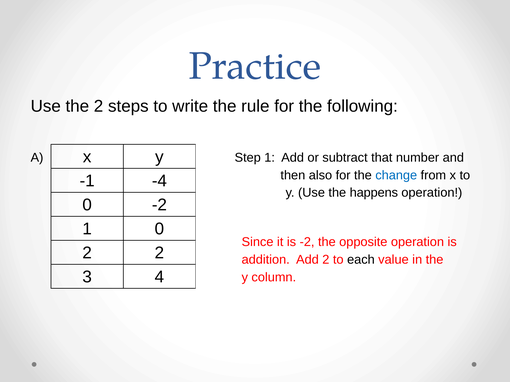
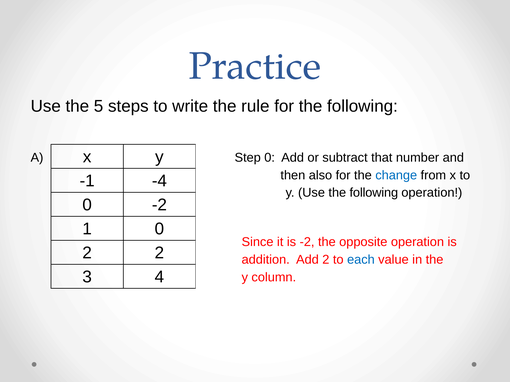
the 2: 2 -> 5
Step 1: 1 -> 0
Use the happens: happens -> following
each colour: black -> blue
